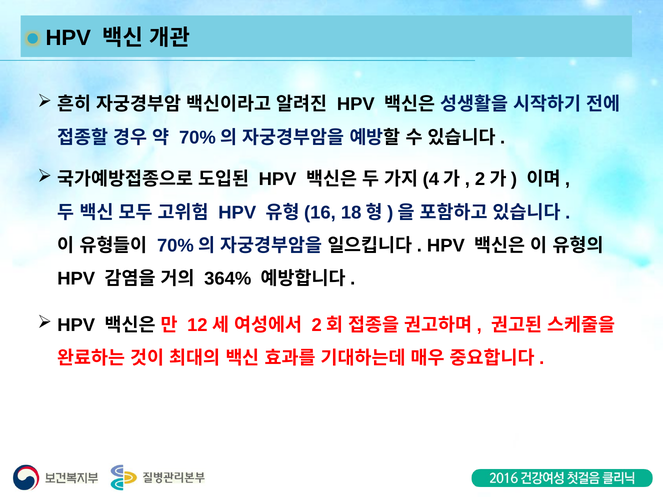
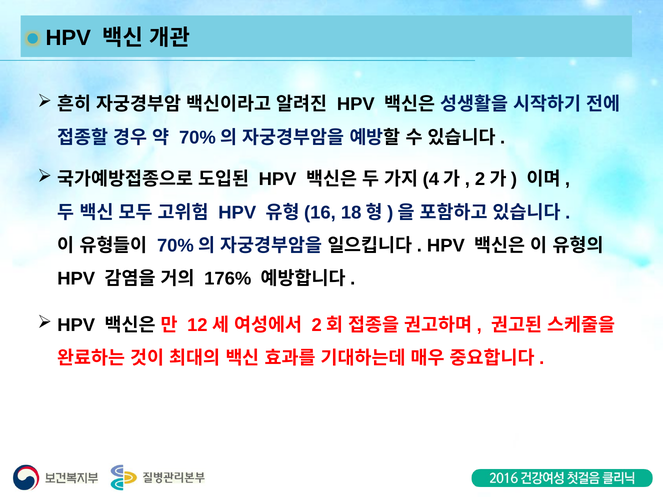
364%: 364% -> 176%
